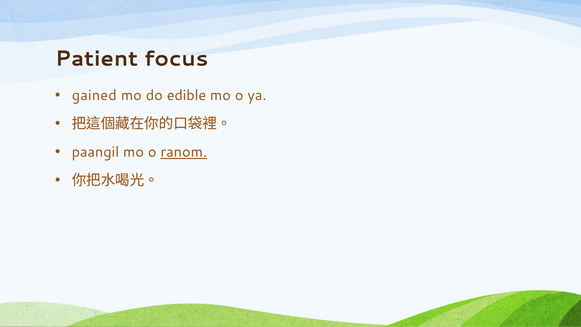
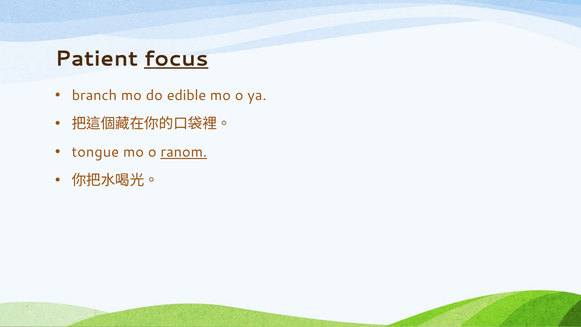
focus underline: none -> present
gained: gained -> branch
paangil: paangil -> tongue
